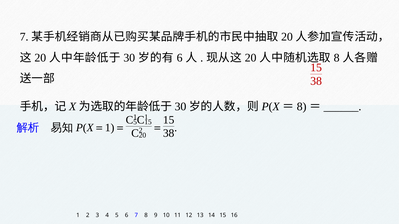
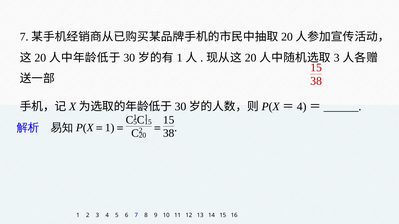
6 at (180, 58): 6 -> 1
8 at (337, 58): 8 -> 3
8 at (302, 107): 8 -> 4
